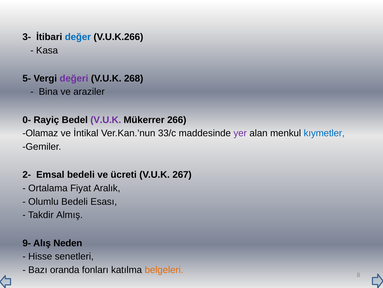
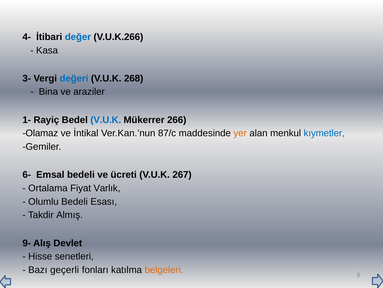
3-: 3- -> 4-
5-: 5- -> 3-
değeri colour: purple -> blue
0-: 0- -> 1-
V.U.K at (106, 120) colour: purple -> blue
33/c: 33/c -> 87/c
yer colour: purple -> orange
2-: 2- -> 6-
Aralık: Aralık -> Varlık
Neden: Neden -> Devlet
oranda: oranda -> geçerli
